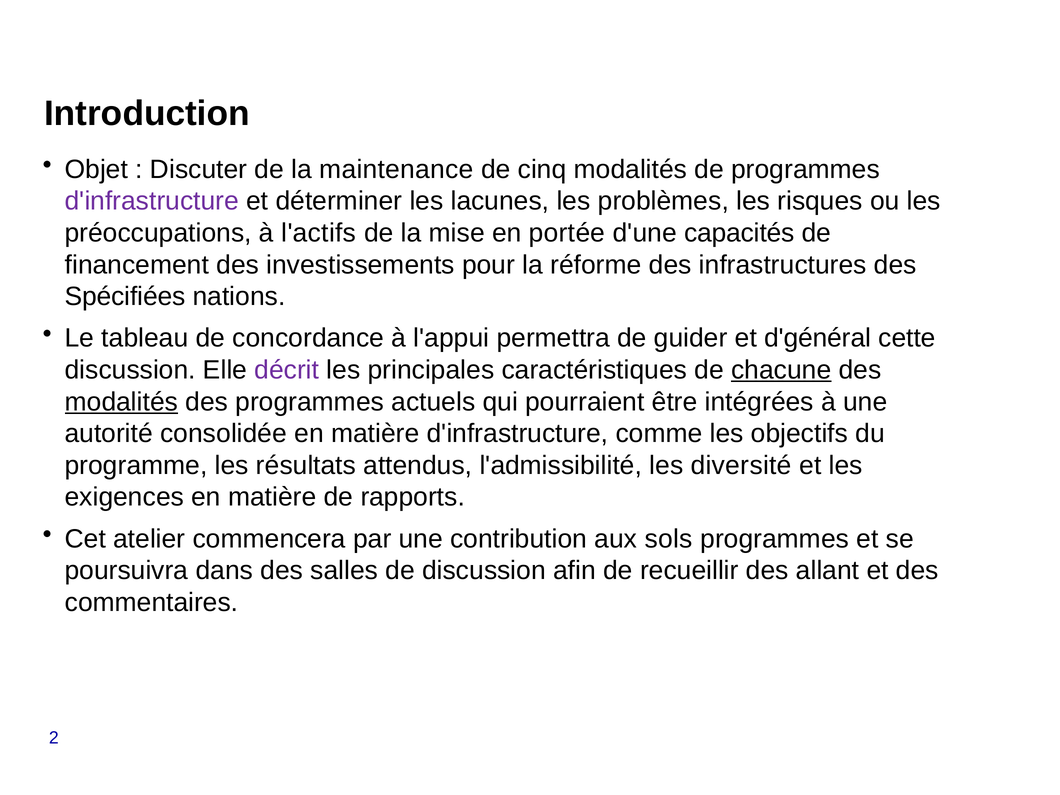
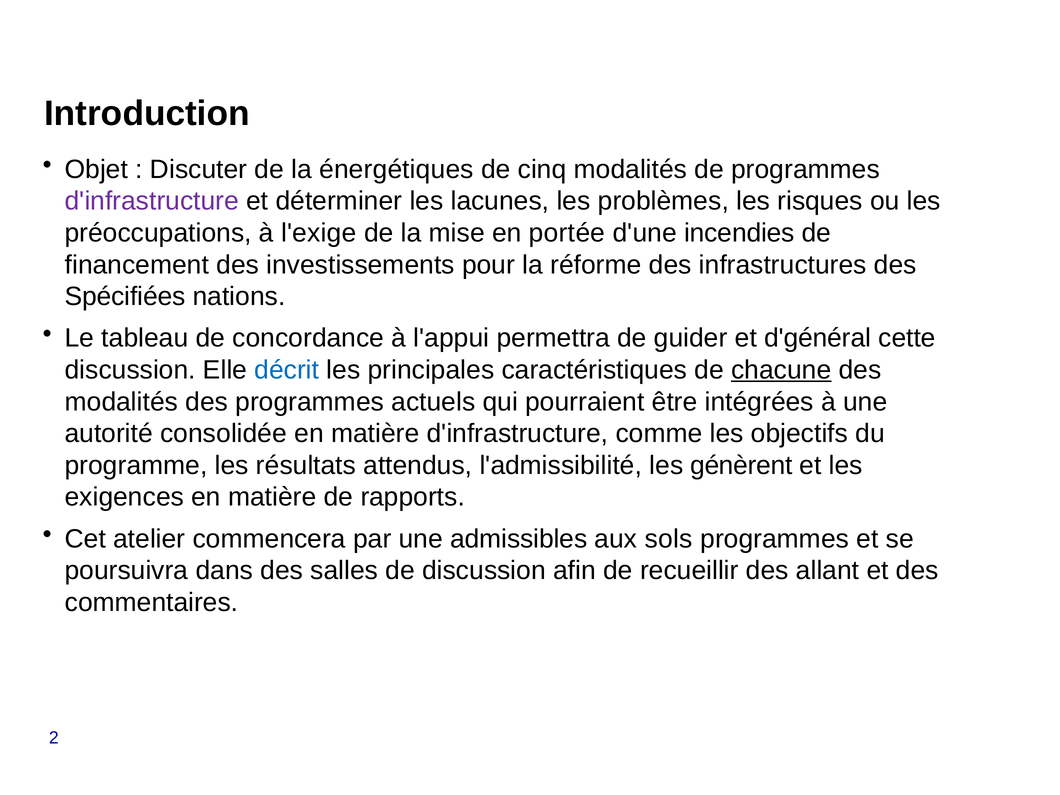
maintenance: maintenance -> énergétiques
l'actifs: l'actifs -> l'exige
capacités: capacités -> incendies
décrit colour: purple -> blue
modalités at (121, 402) underline: present -> none
diversité: diversité -> génèrent
contribution: contribution -> admissibles
